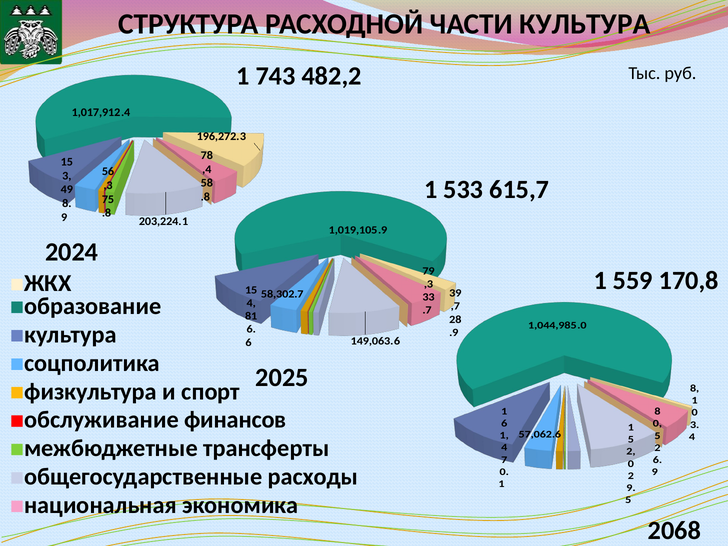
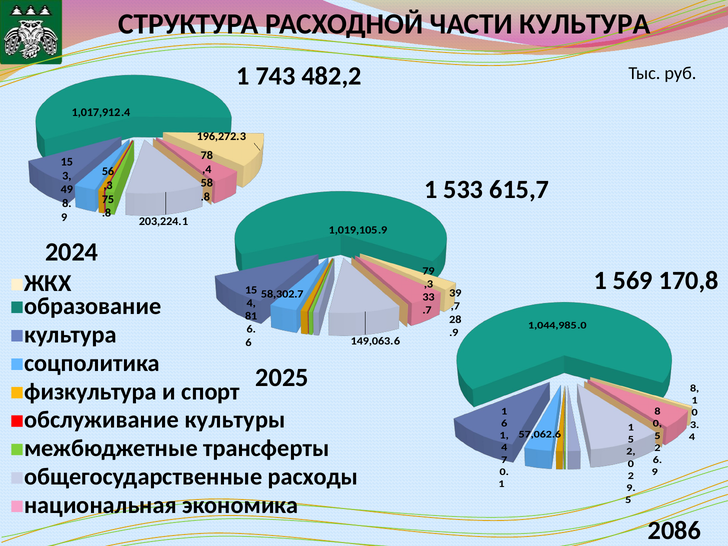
559: 559 -> 569
финансов: финансов -> культуры
2068: 2068 -> 2086
